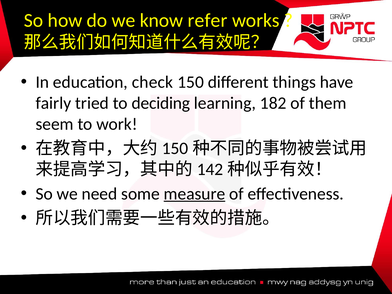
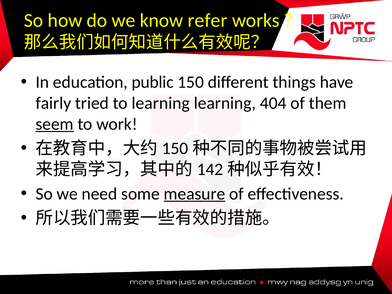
check: check -> public
to deciding: deciding -> learning
182: 182 -> 404
seem underline: none -> present
